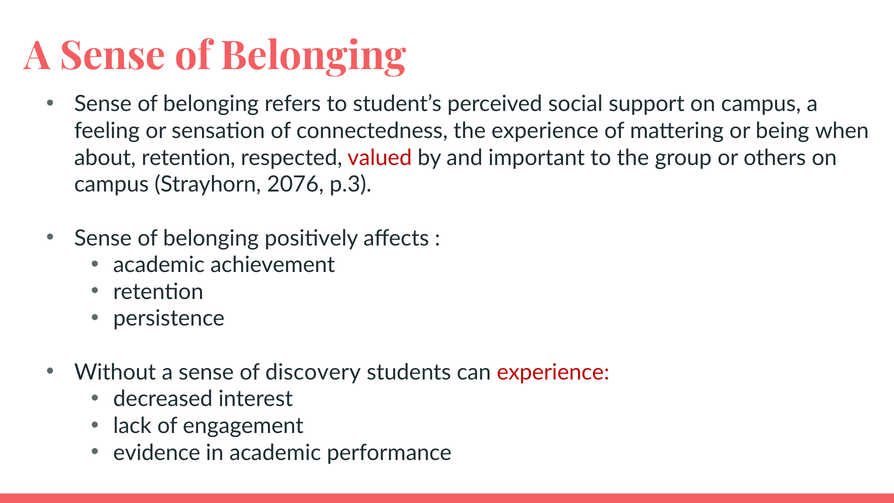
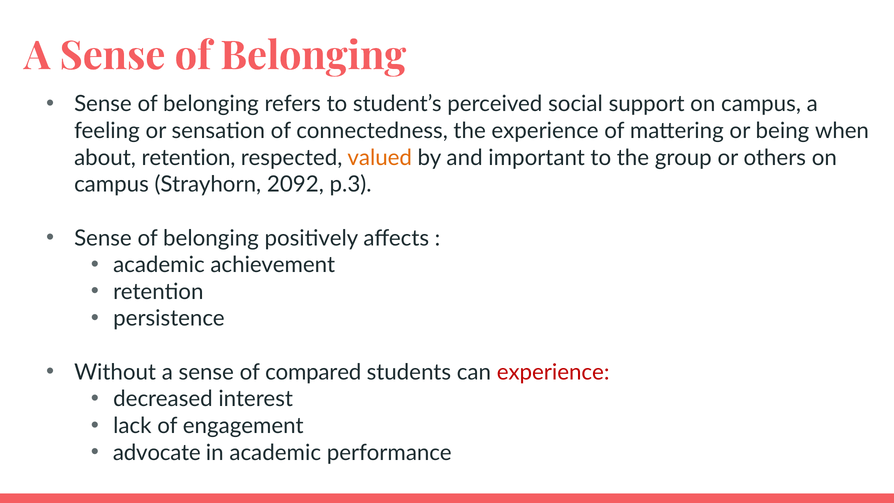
valued colour: red -> orange
2076: 2076 -> 2092
discovery: discovery -> compared
evidence: evidence -> advocate
